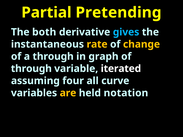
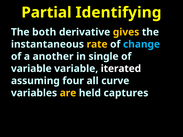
Pretending: Pretending -> Identifying
gives colour: light blue -> yellow
change colour: yellow -> light blue
a through: through -> another
graph: graph -> single
through at (31, 69): through -> variable
notation: notation -> captures
